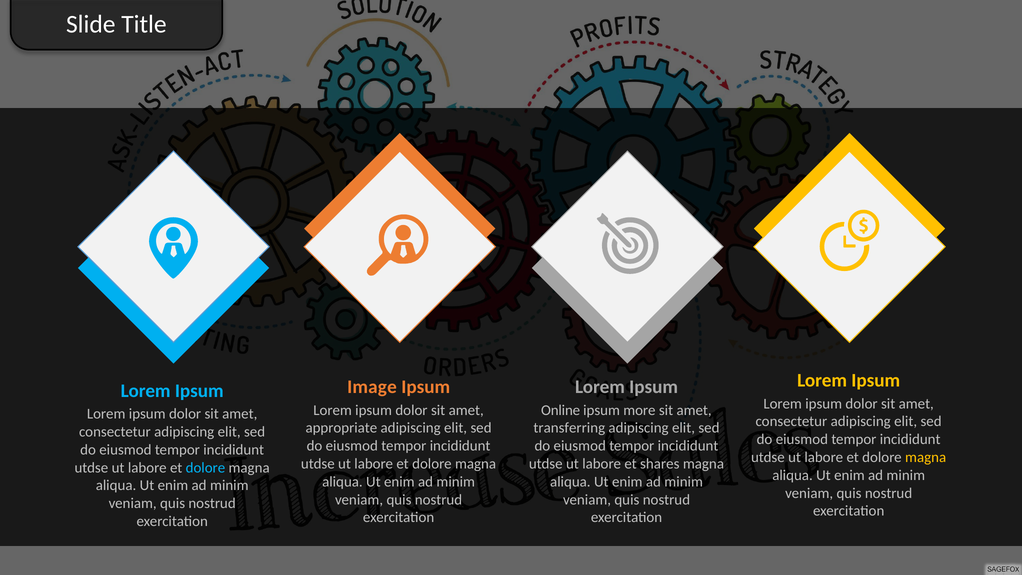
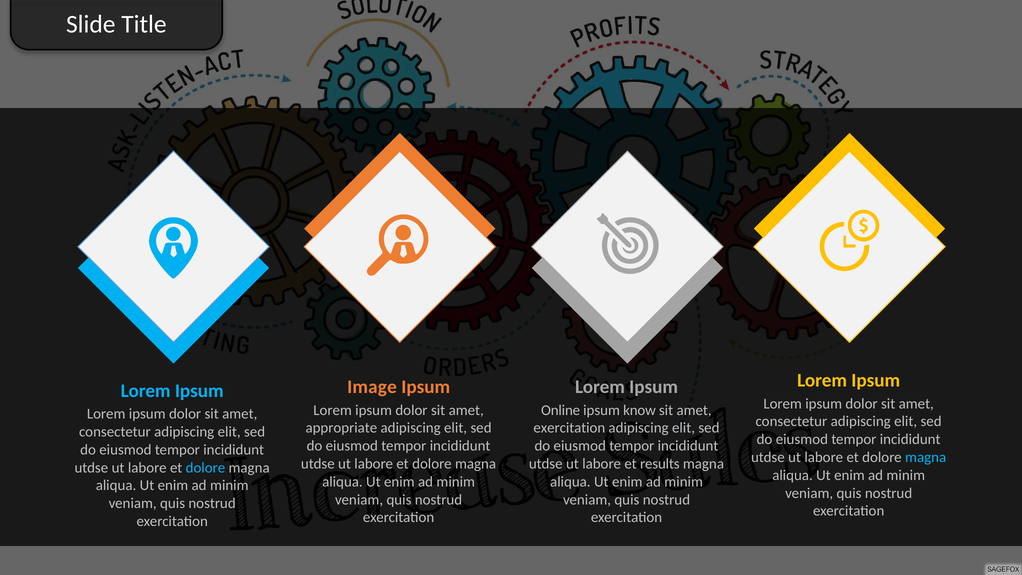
more: more -> know
transferring at (569, 428): transferring -> exercitation
magna at (926, 457) colour: yellow -> light blue
shares: shares -> results
